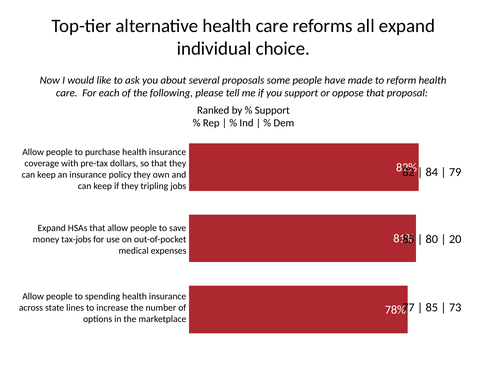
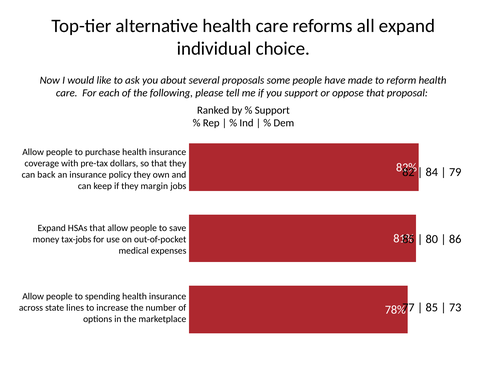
keep at (46, 175): keep -> back
tripling: tripling -> margin
20: 20 -> 86
